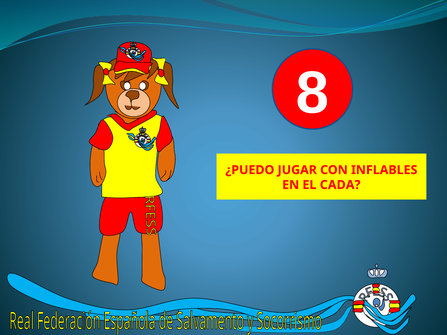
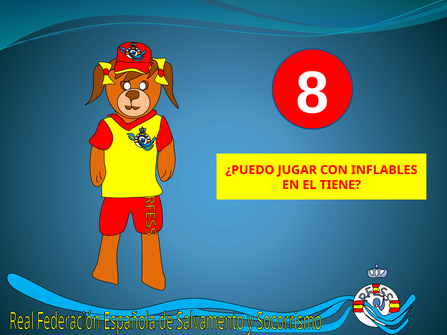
CADA: CADA -> TIENE
